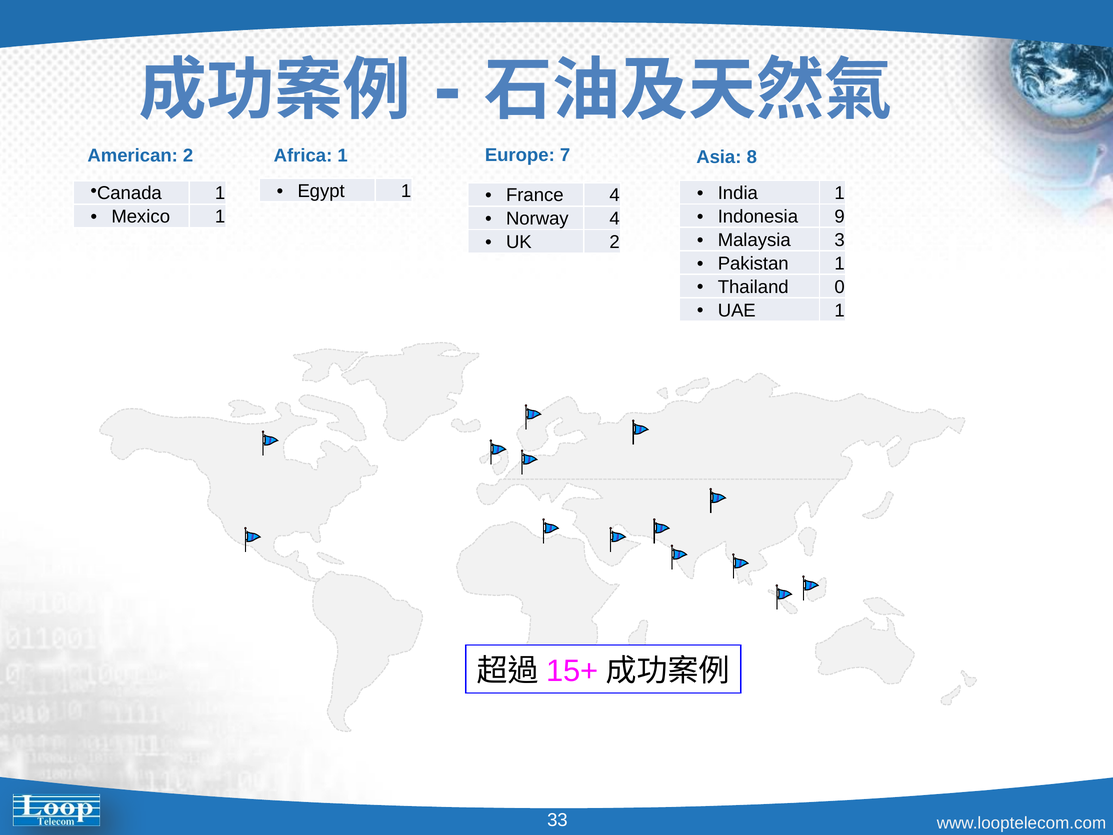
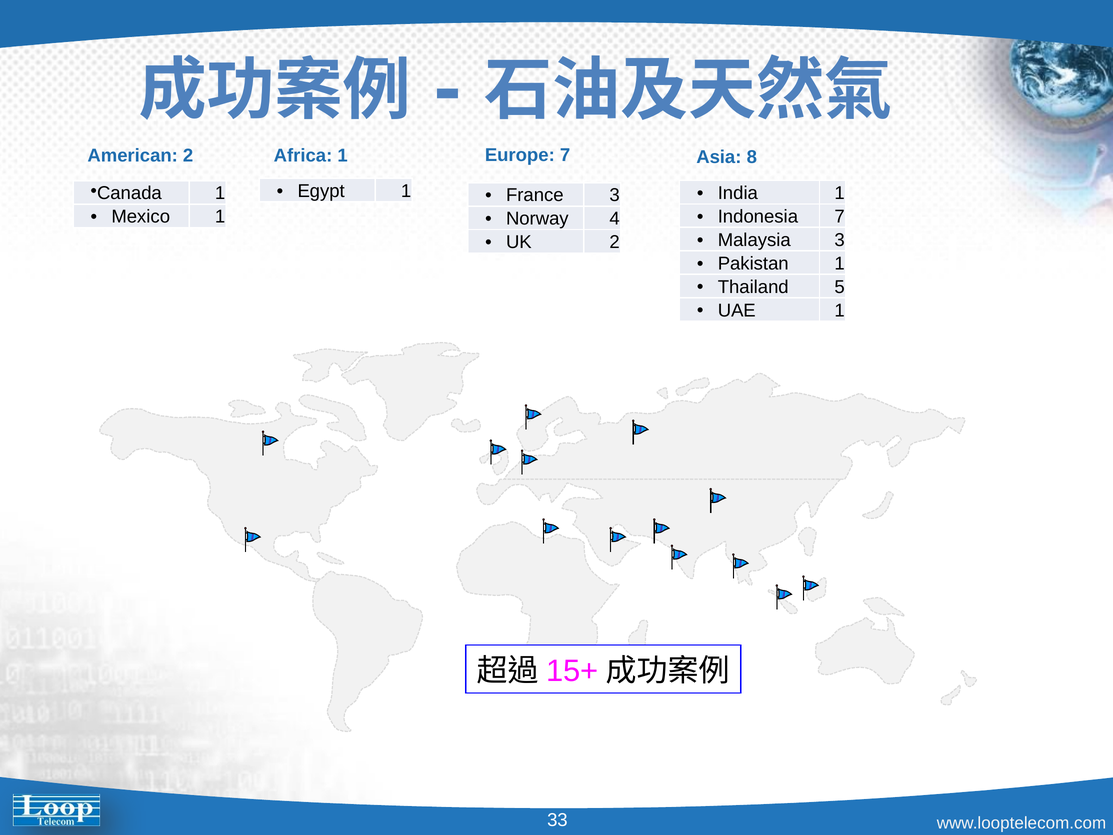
France 4: 4 -> 3
Indonesia 9: 9 -> 7
0: 0 -> 5
